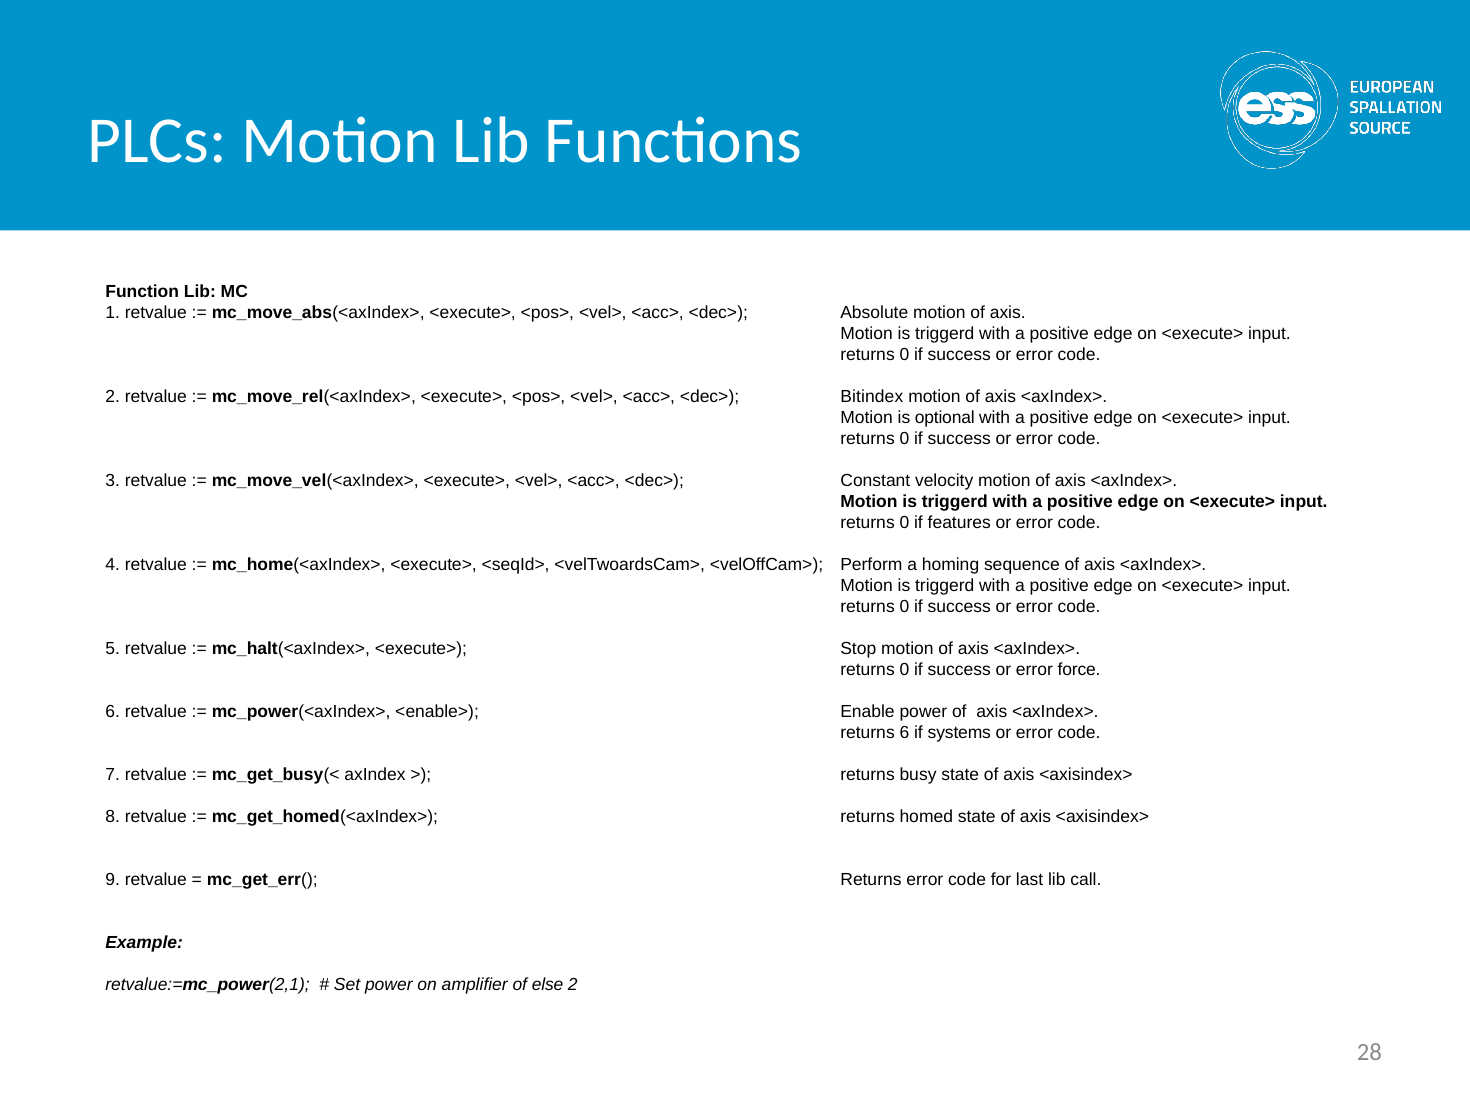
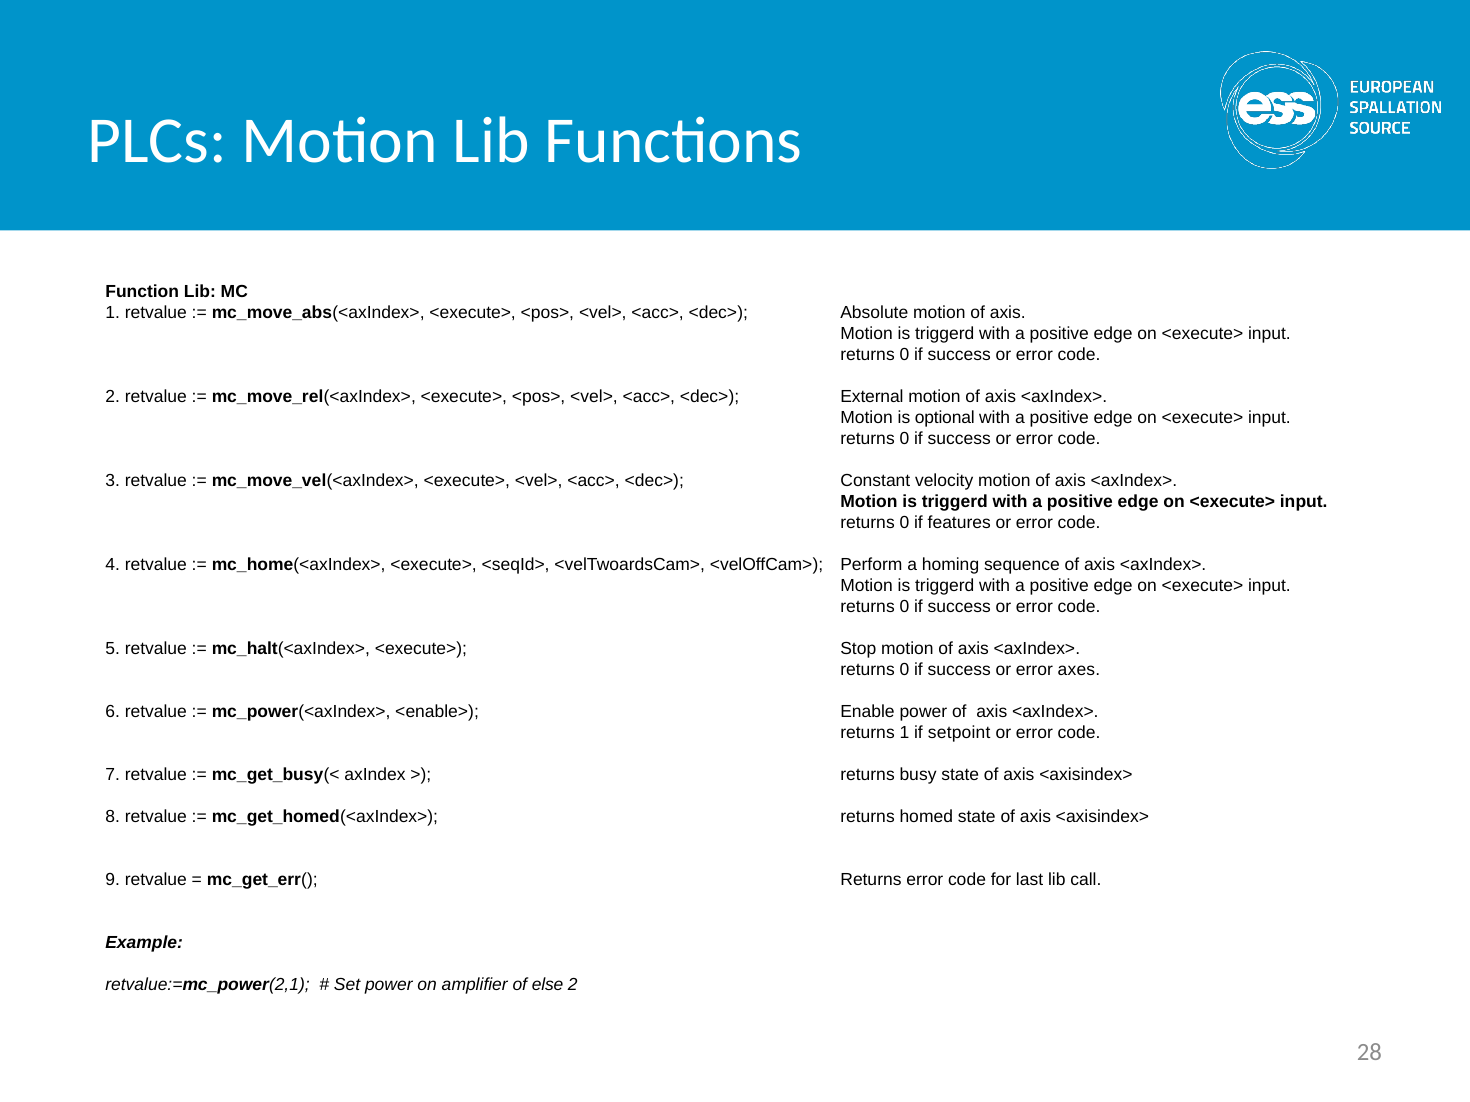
Bitindex: Bitindex -> External
force: force -> axes
returns 6: 6 -> 1
systems: systems -> setpoint
